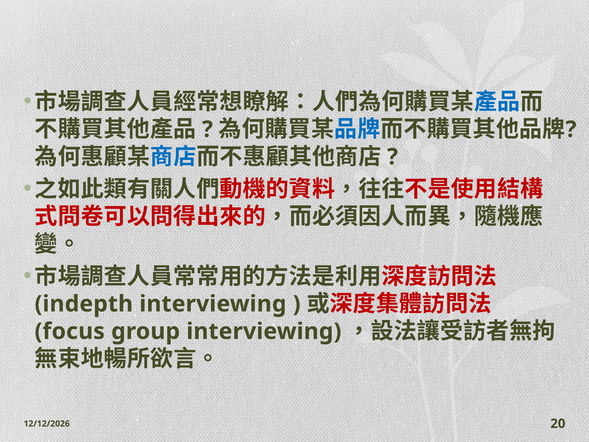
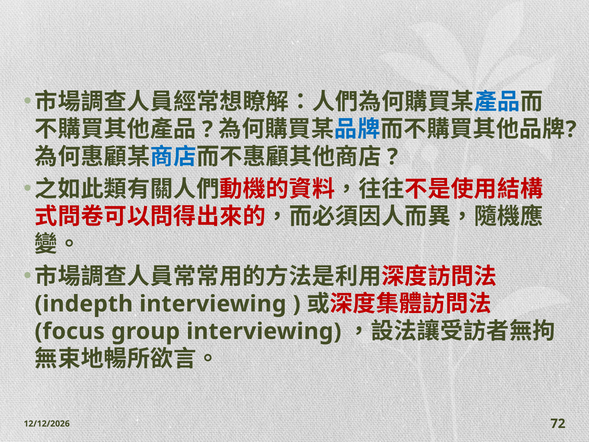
20: 20 -> 72
